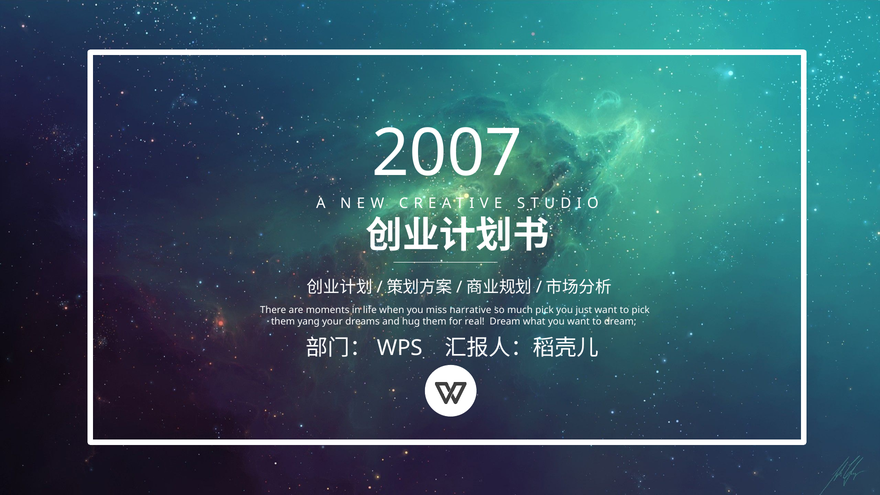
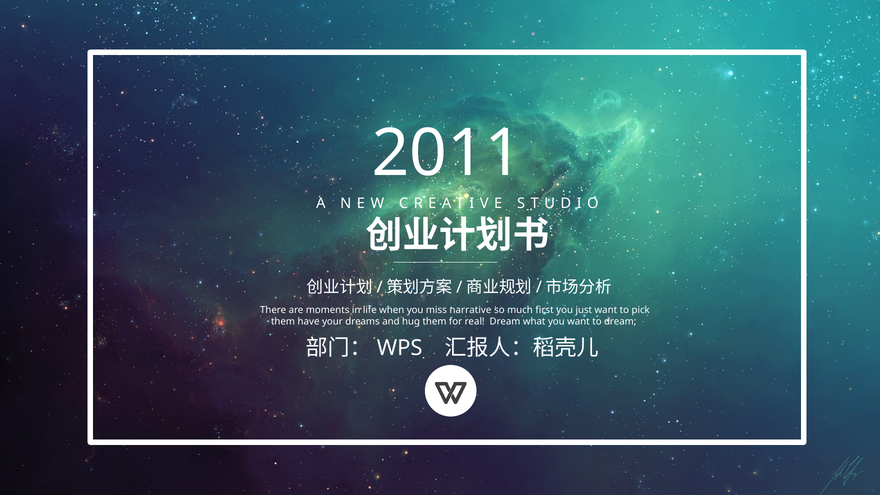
2007: 2007 -> 2011
much pick: pick -> first
yang: yang -> have
